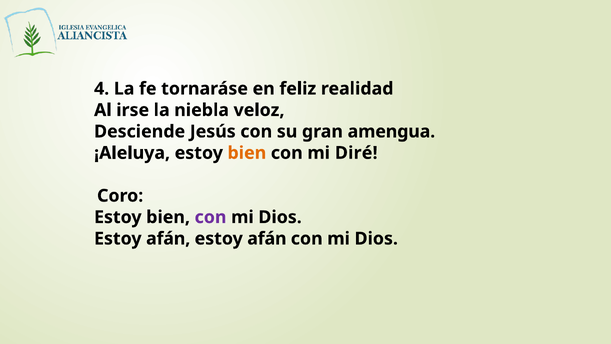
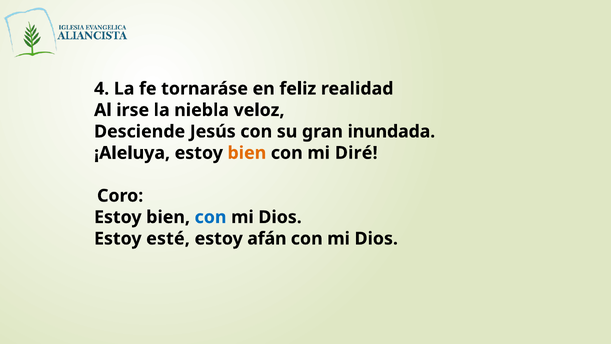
amengua: amengua -> inundada
con at (211, 217) colour: purple -> blue
afán at (168, 238): afán -> esté
